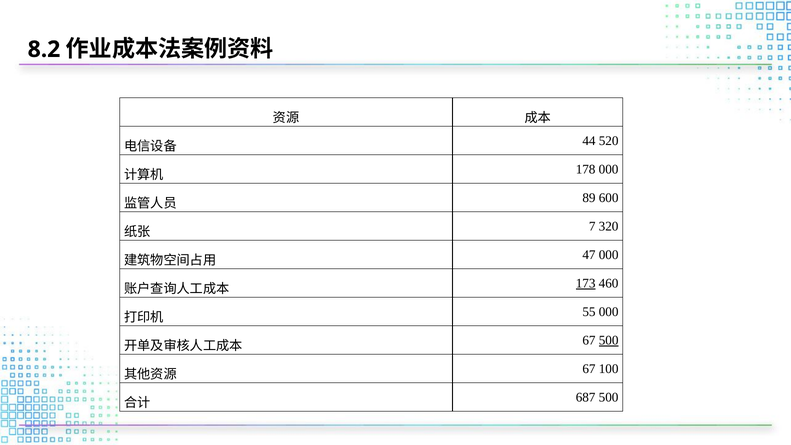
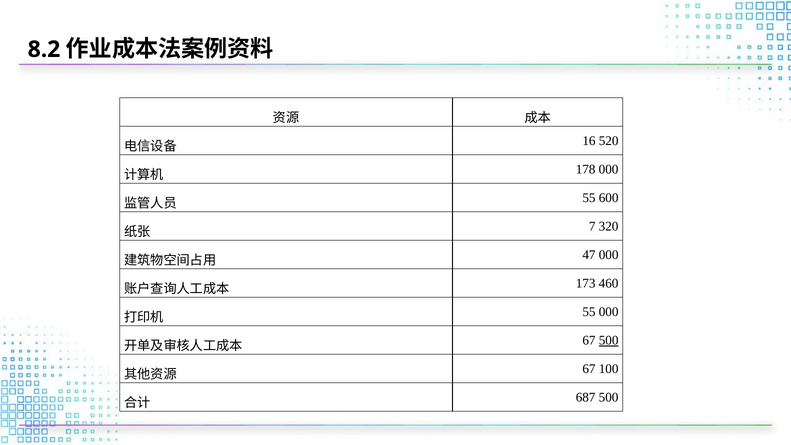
44: 44 -> 16
89 at (589, 198): 89 -> 55
173 underline: present -> none
